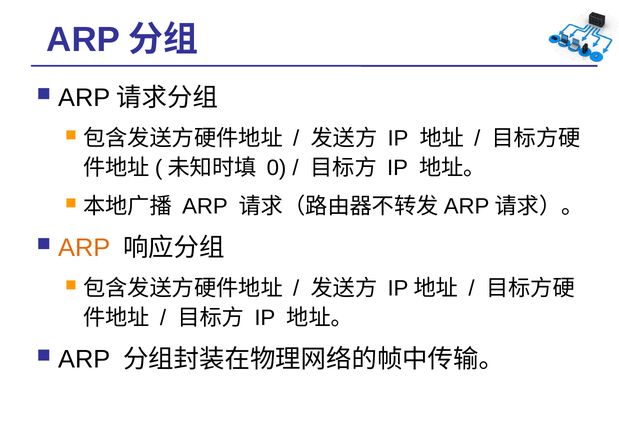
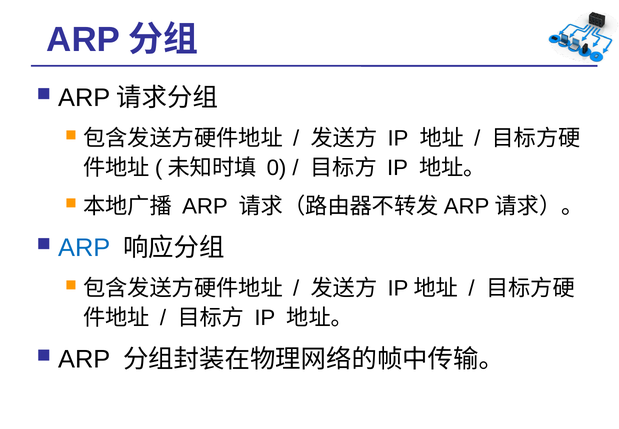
ARP at (84, 248) colour: orange -> blue
